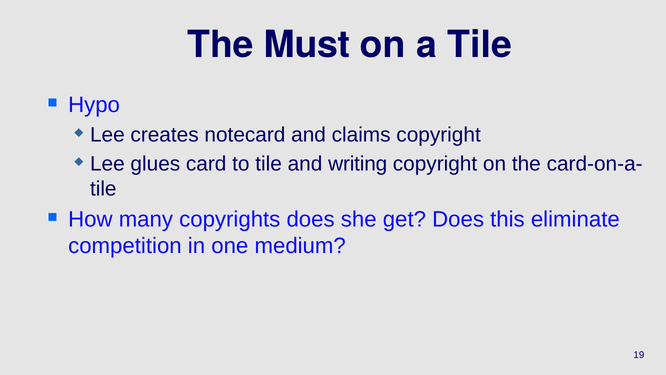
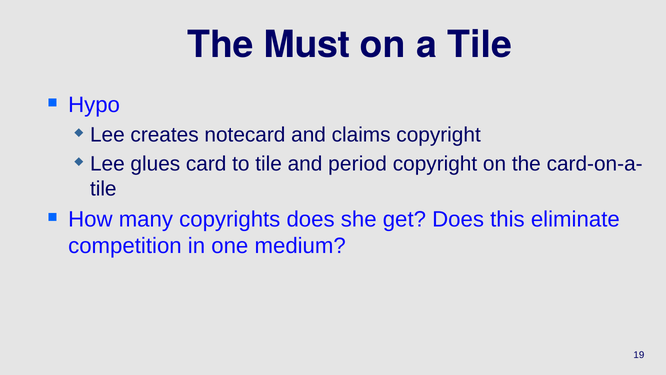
writing: writing -> period
